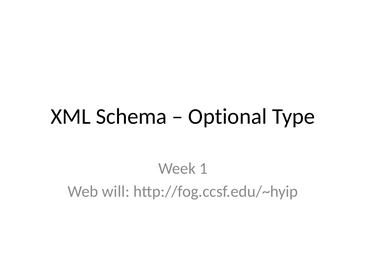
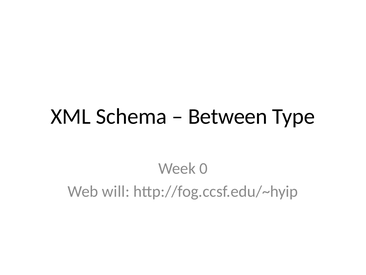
Optional: Optional -> Between
1: 1 -> 0
